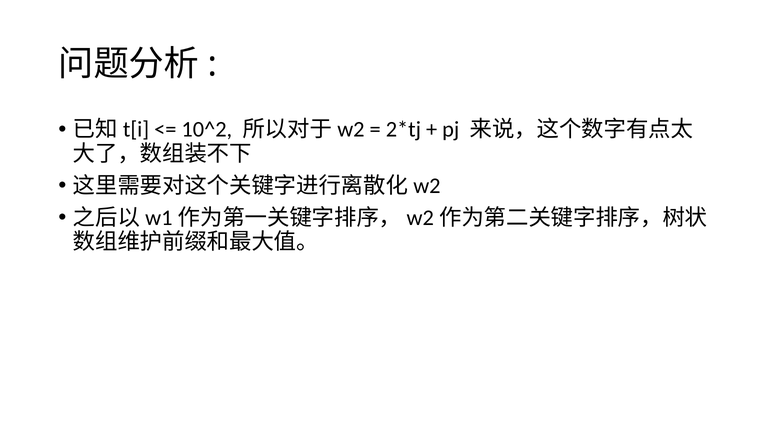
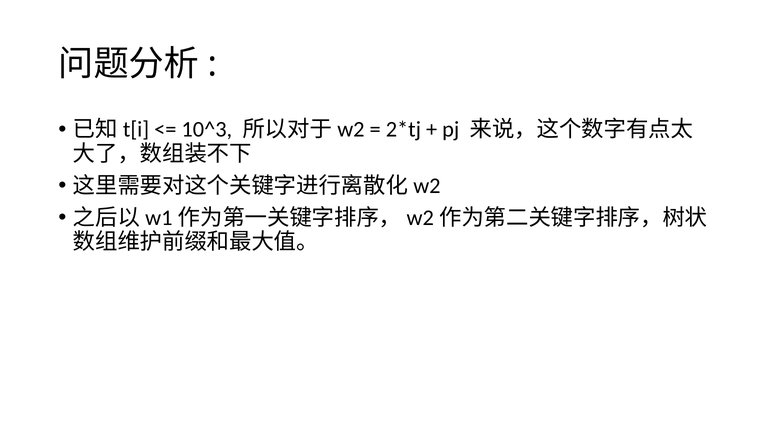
10^2: 10^2 -> 10^3
